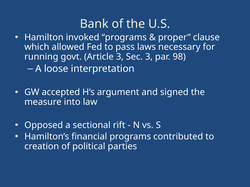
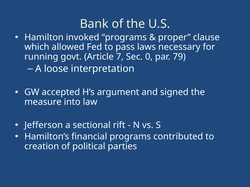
Article 3: 3 -> 7
Sec 3: 3 -> 0
98: 98 -> 79
Opposed: Opposed -> Jefferson
